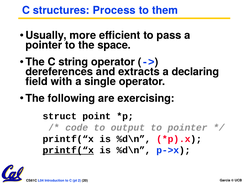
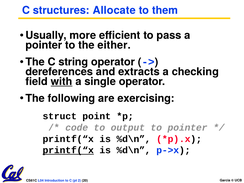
Process: Process -> Allocate
space: space -> either
declaring: declaring -> checking
with underline: none -> present
